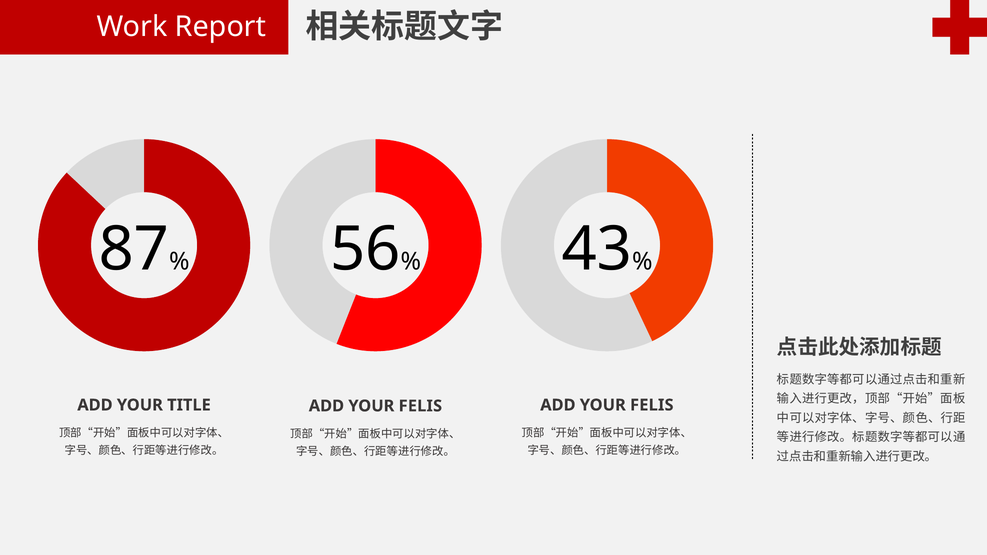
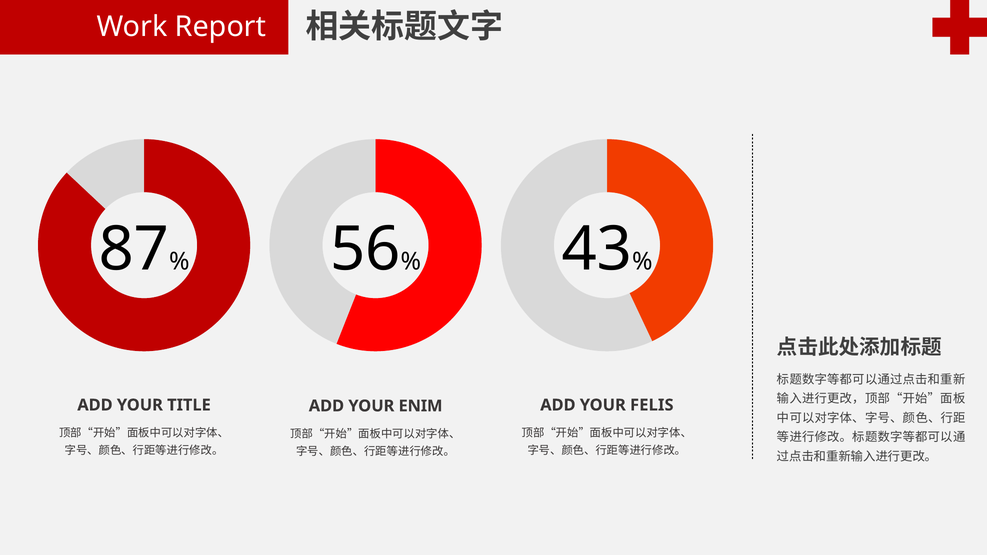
FELIS at (420, 406): FELIS -> ENIM
